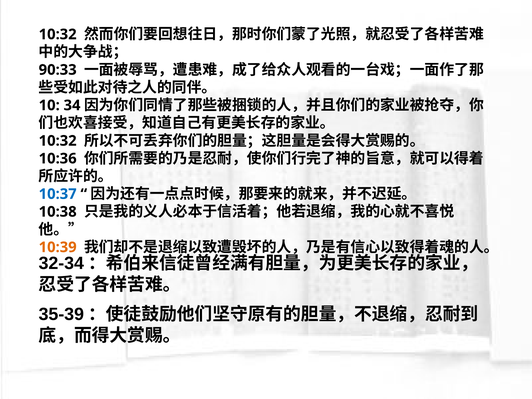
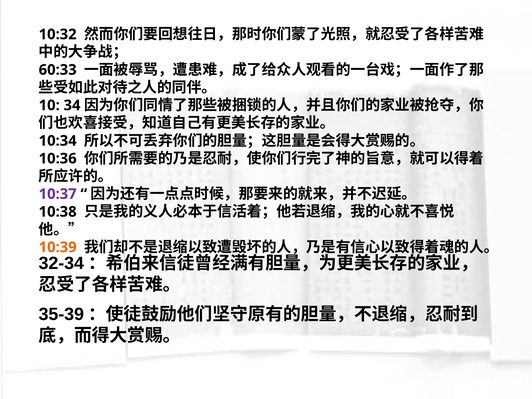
90:33: 90:33 -> 60:33
10:32 at (58, 141): 10:32 -> 10:34
10:37 colour: blue -> purple
